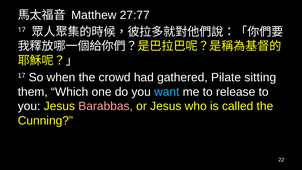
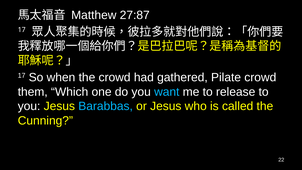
27:77: 27:77 -> 27:87
Pilate sitting: sitting -> crowd
Barabbas colour: pink -> light blue
